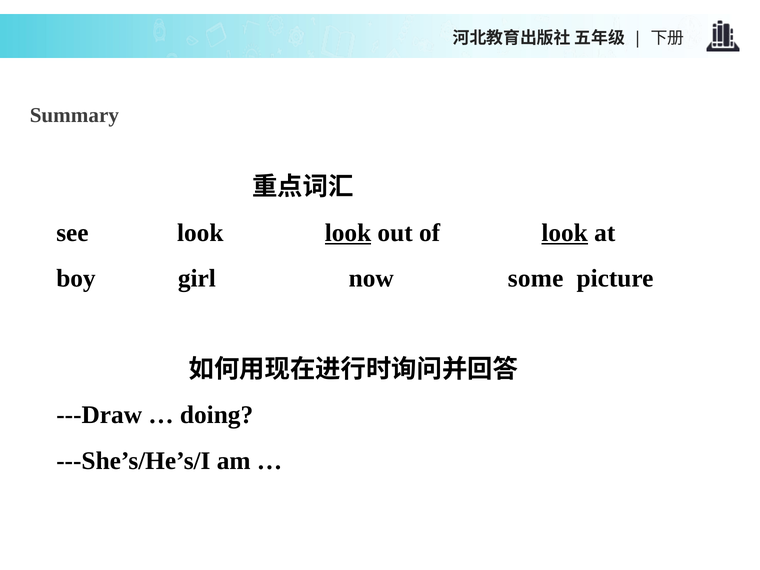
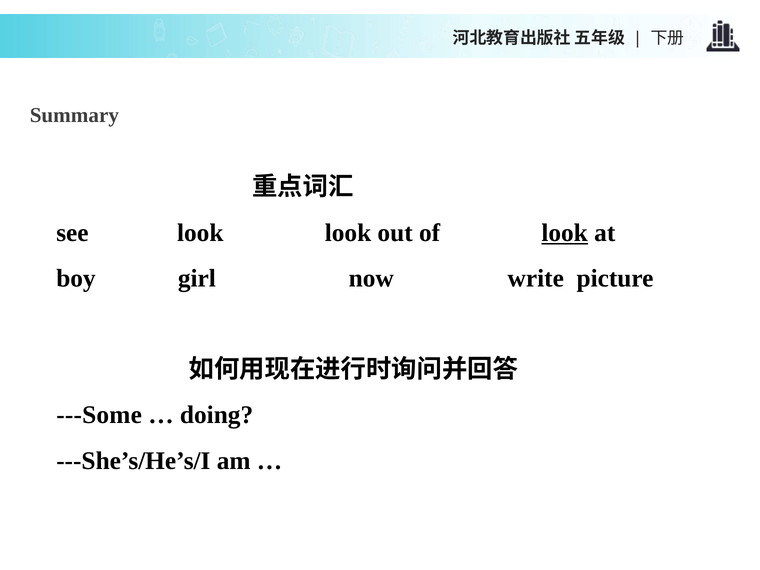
look at (348, 233) underline: present -> none
some: some -> write
---Draw: ---Draw -> ---Some
